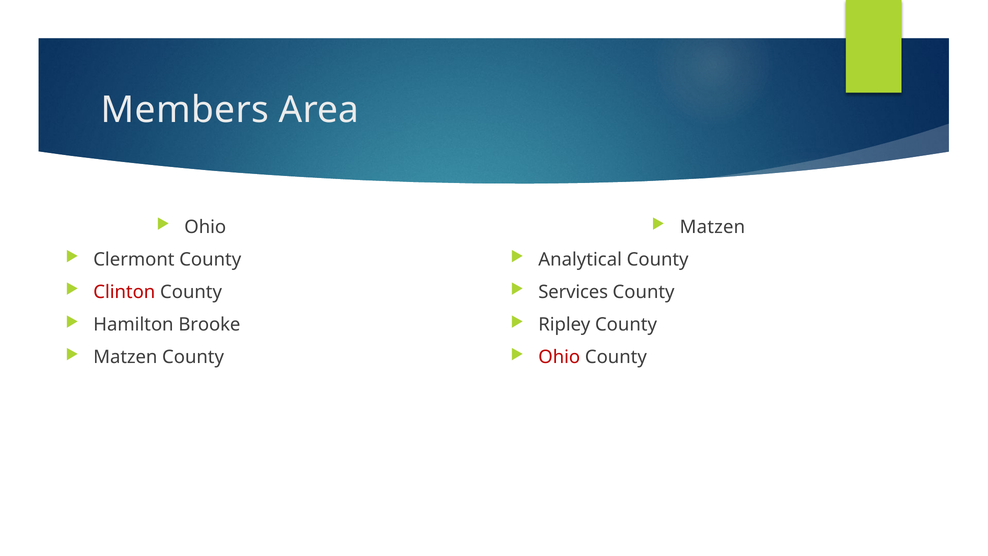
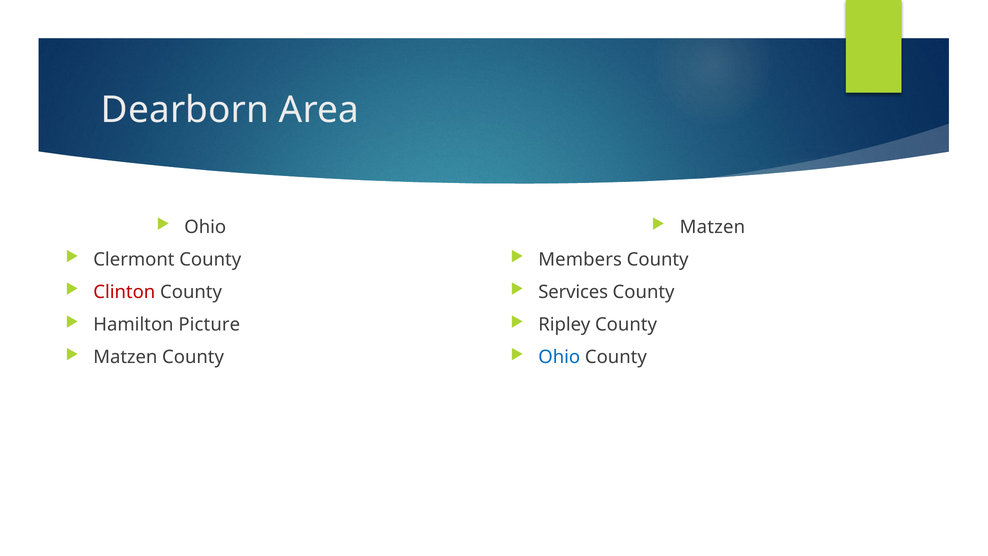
Members: Members -> Dearborn
Analytical: Analytical -> Members
Brooke: Brooke -> Picture
Ohio at (559, 357) colour: red -> blue
